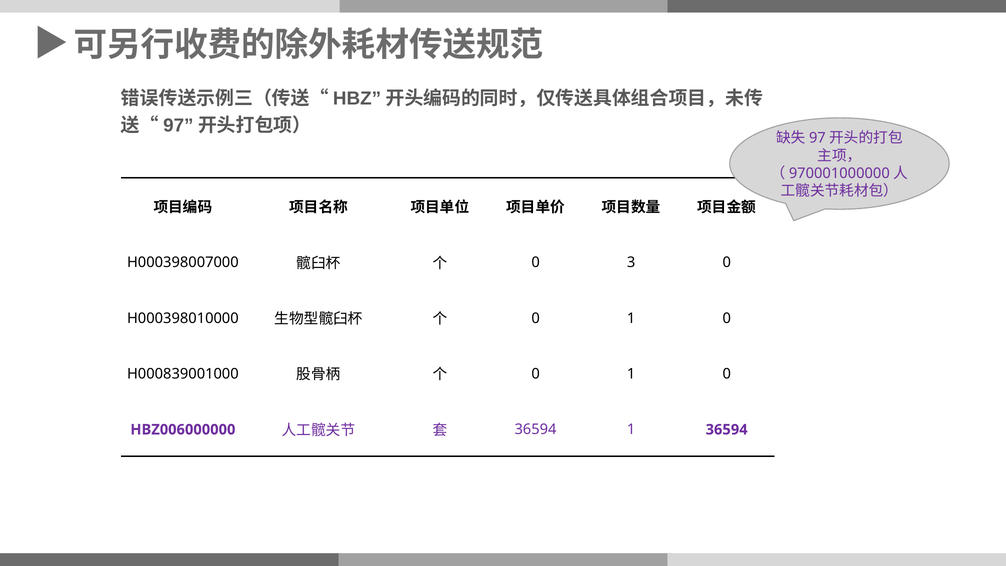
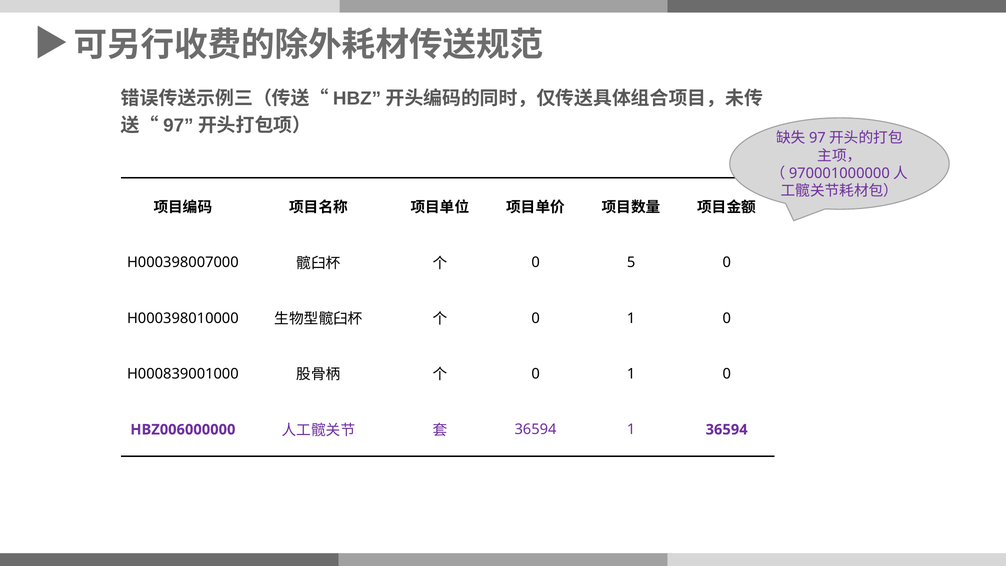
3: 3 -> 5
